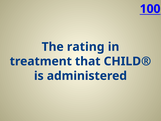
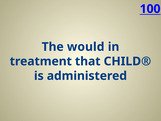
rating: rating -> would
